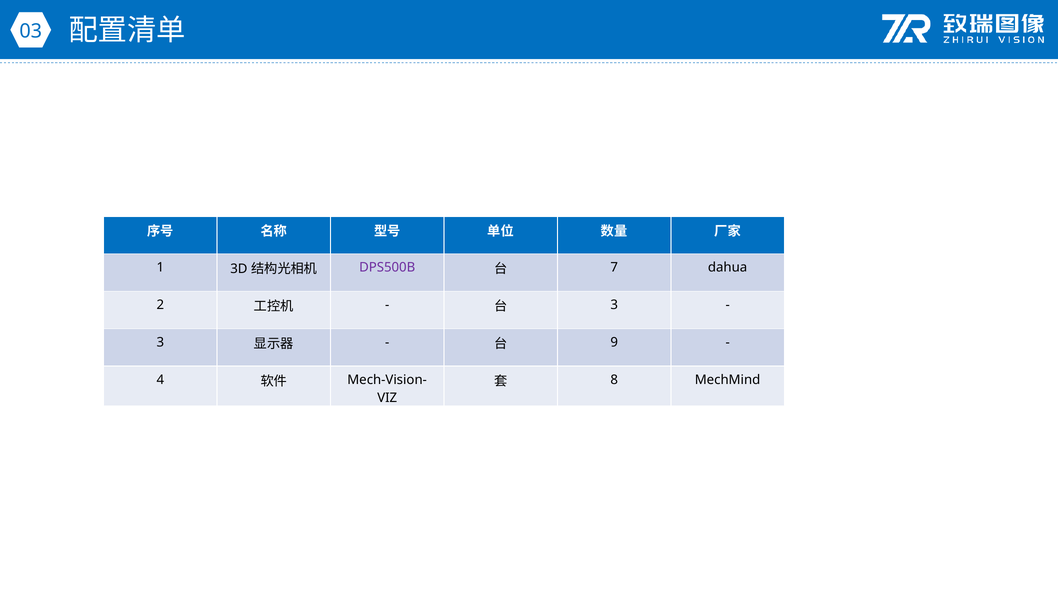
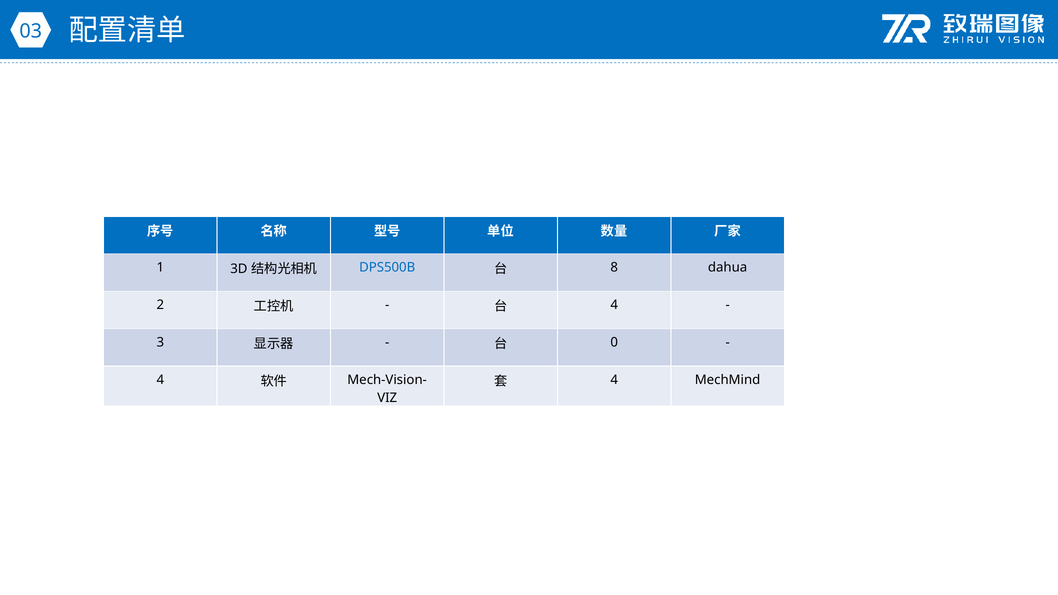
DPS500B colour: purple -> blue
7: 7 -> 8
3 at (614, 305): 3 -> 4
9: 9 -> 0
8 at (614, 380): 8 -> 4
